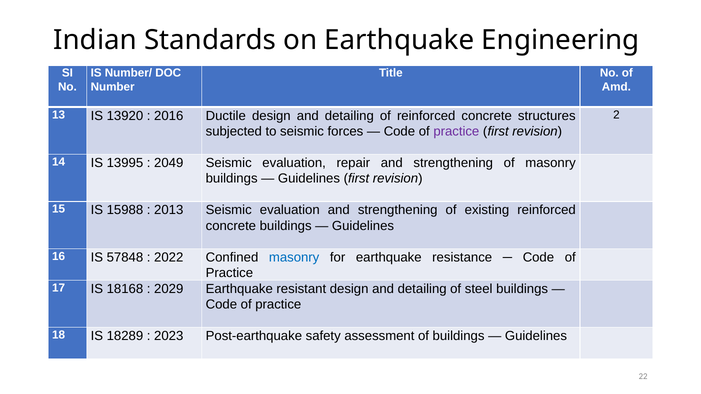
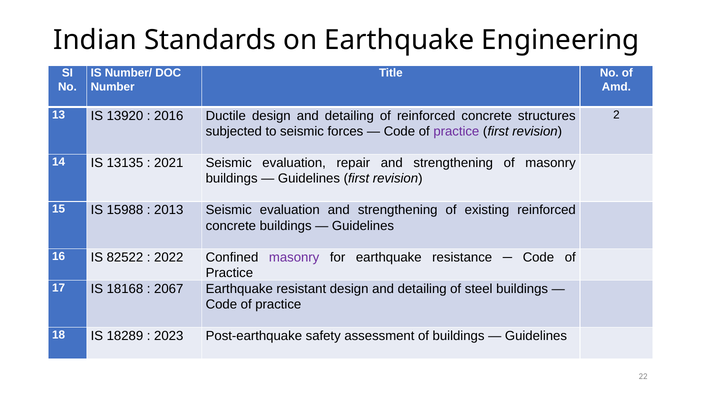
13995: 13995 -> 13135
2049: 2049 -> 2021
57848: 57848 -> 82522
masonry at (294, 257) colour: blue -> purple
2029: 2029 -> 2067
